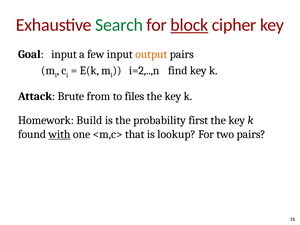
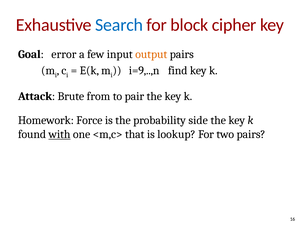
Search colour: green -> blue
block underline: present -> none
Goal input: input -> error
i=2,..,n: i=2,..,n -> i=9,..,n
files: files -> pair
Build: Build -> Force
first: first -> side
